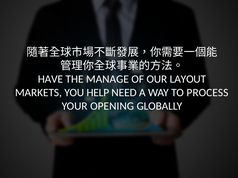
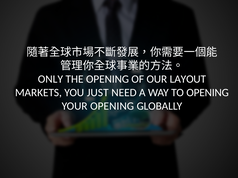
HAVE: HAVE -> ONLY
THE MANAGE: MANAGE -> OPENING
HELP: HELP -> JUST
TO PROCESS: PROCESS -> OPENING
